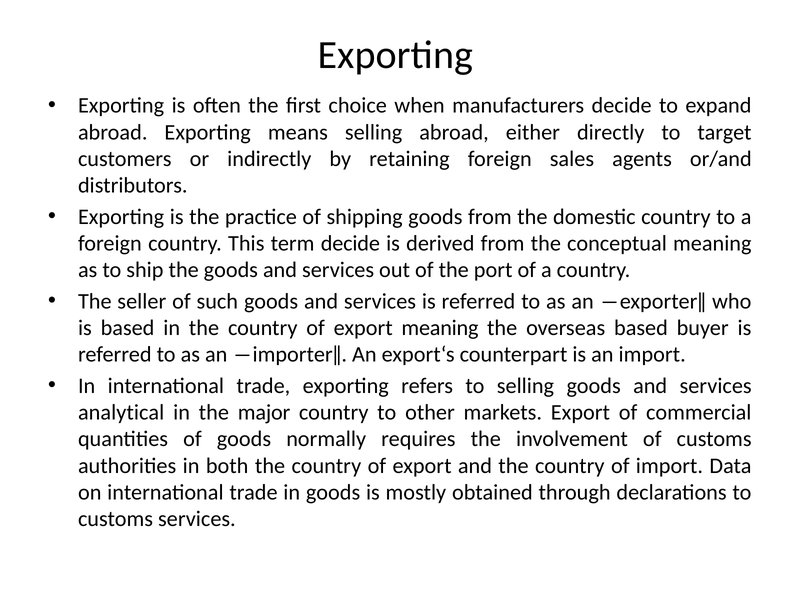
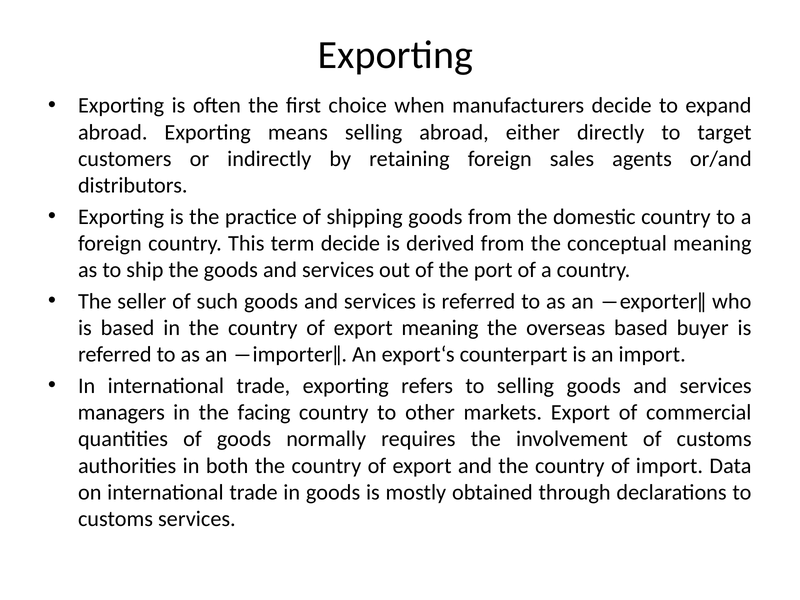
analytical: analytical -> managers
major: major -> facing
